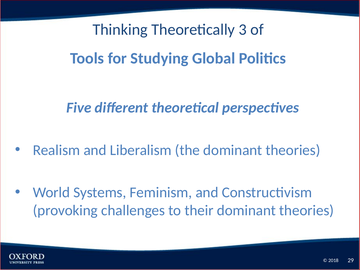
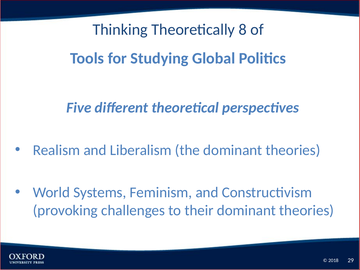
3: 3 -> 8
